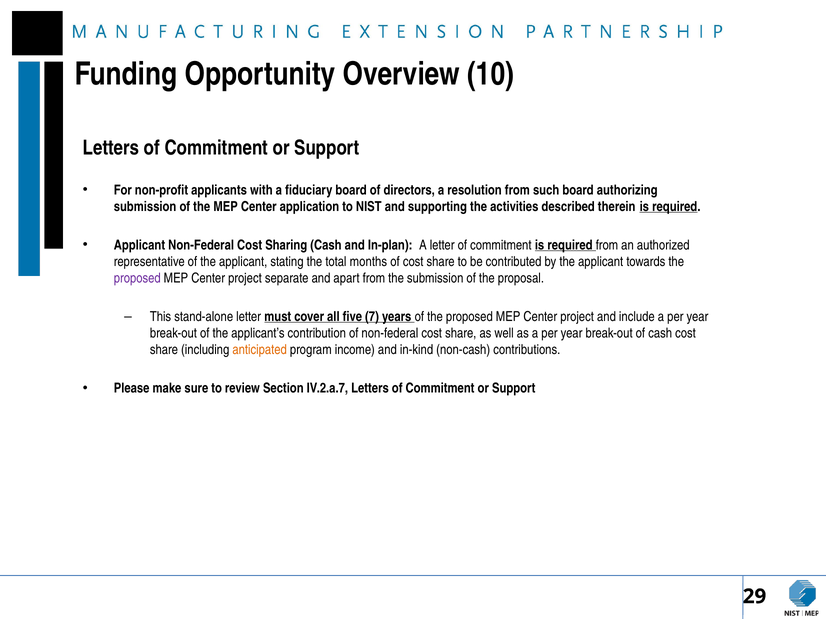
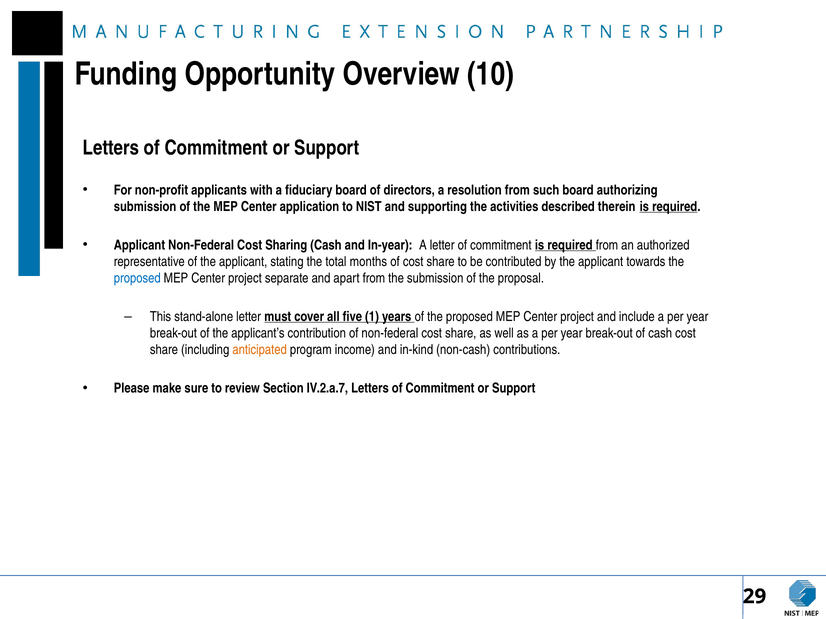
In-plan: In-plan -> In-year
proposed at (137, 278) colour: purple -> blue
7: 7 -> 1
